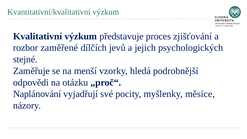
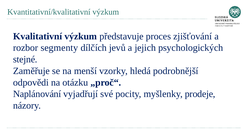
zaměřené: zaměřené -> segmenty
měsíce: měsíce -> prodeje
